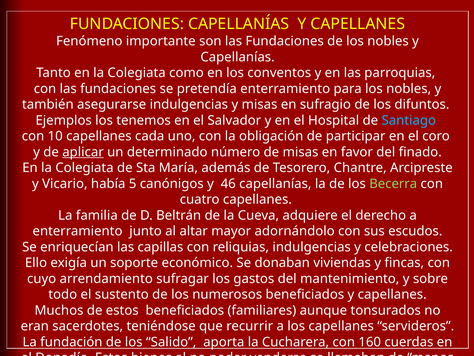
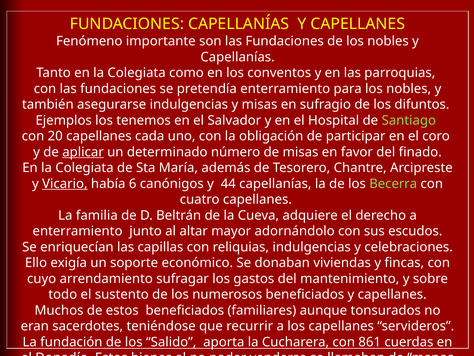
Santiago colour: light blue -> light green
10: 10 -> 20
Vicario underline: none -> present
5: 5 -> 6
46: 46 -> 44
160: 160 -> 861
